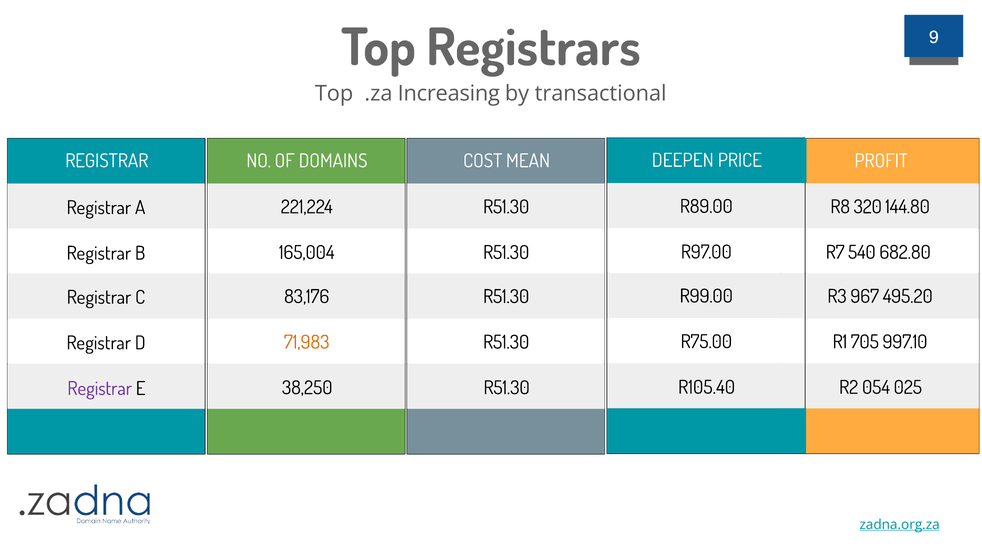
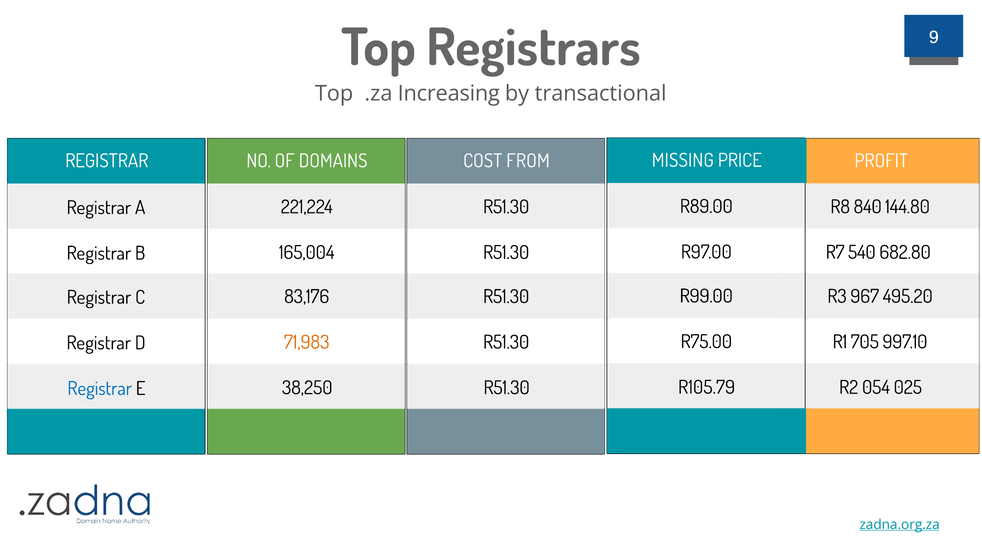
DEEPEN: DEEPEN -> MISSING
MEAN: MEAN -> FROM
320: 320 -> 840
R105.40: R105.40 -> R105.79
Registrar at (100, 389) colour: purple -> blue
